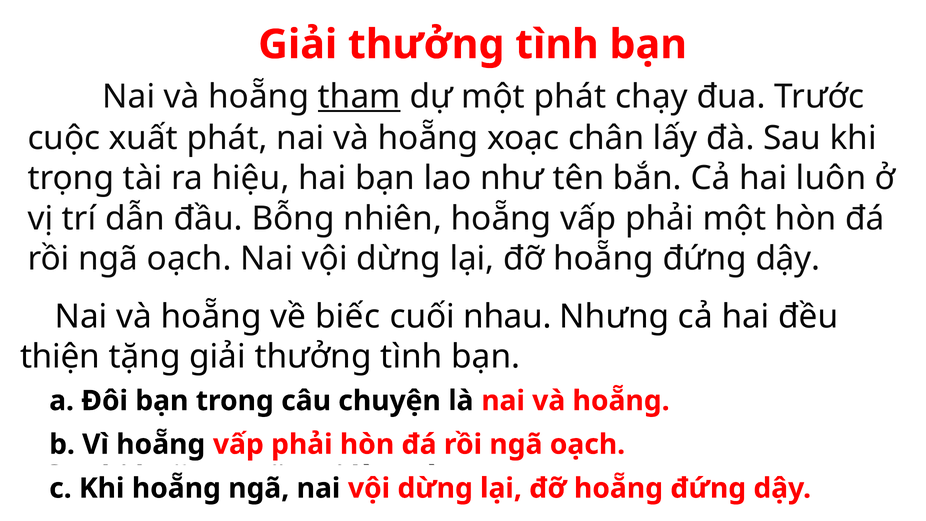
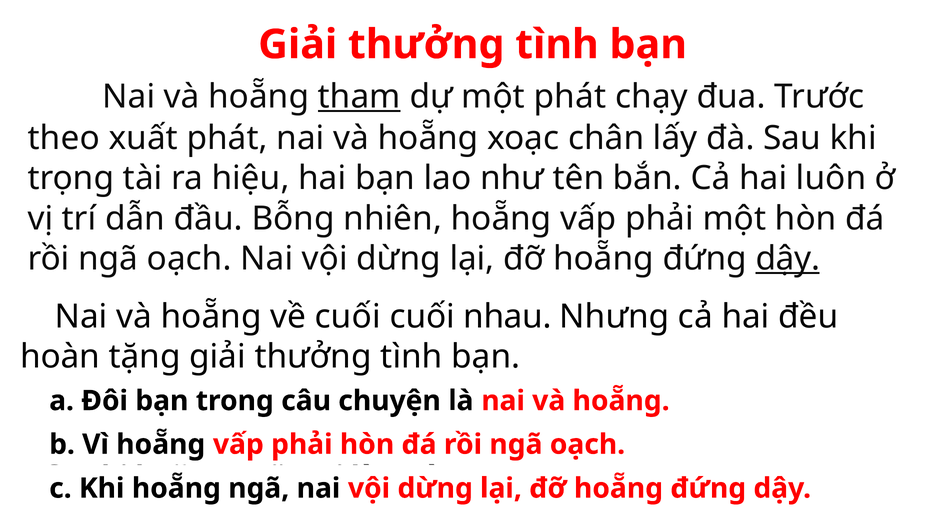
cuộc: cuộc -> theo
dậy at (788, 259) underline: none -> present
về biếc: biếc -> cuối
thiện: thiện -> hoàn
